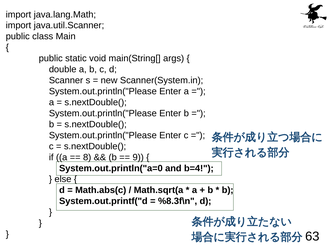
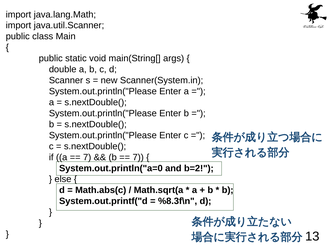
8 at (87, 158): 8 -> 7
9 at (138, 158): 9 -> 7
b=4: b=4 -> b=2
63: 63 -> 13
